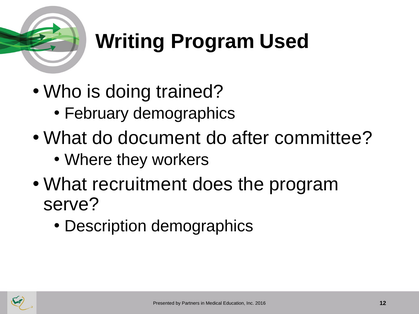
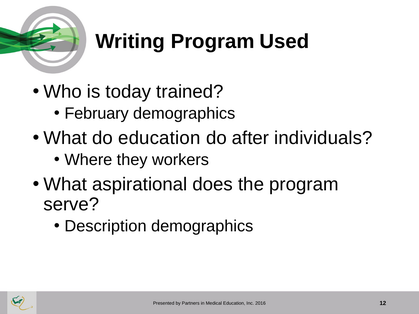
doing: doing -> today
do document: document -> education
committee: committee -> individuals
recruitment: recruitment -> aspirational
